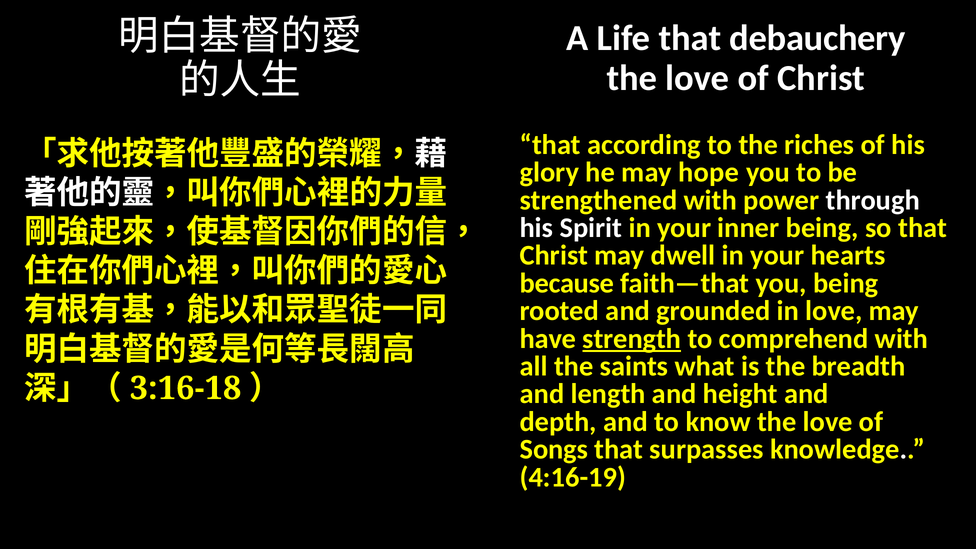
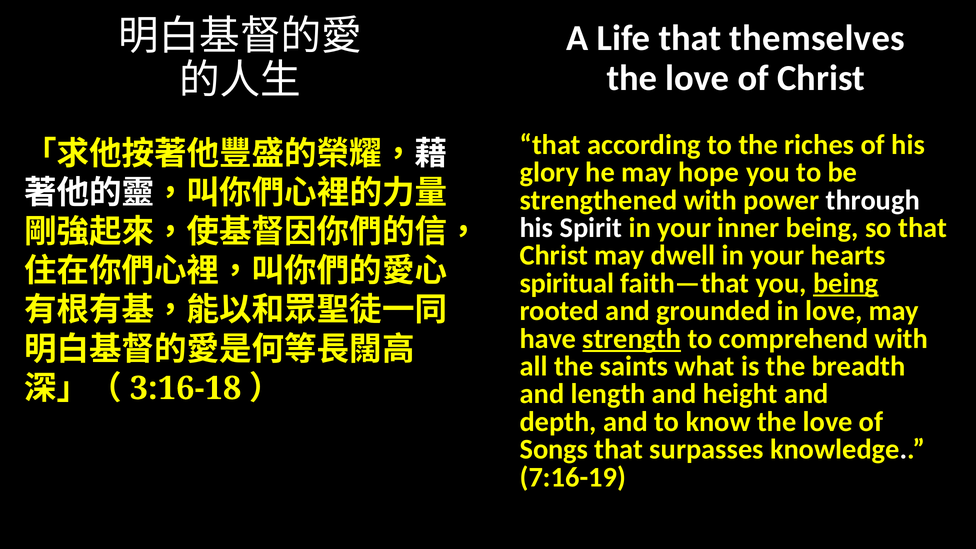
debauchery: debauchery -> themselves
because: because -> spiritual
being at (846, 283) underline: none -> present
4:16-19: 4:16-19 -> 7:16-19
